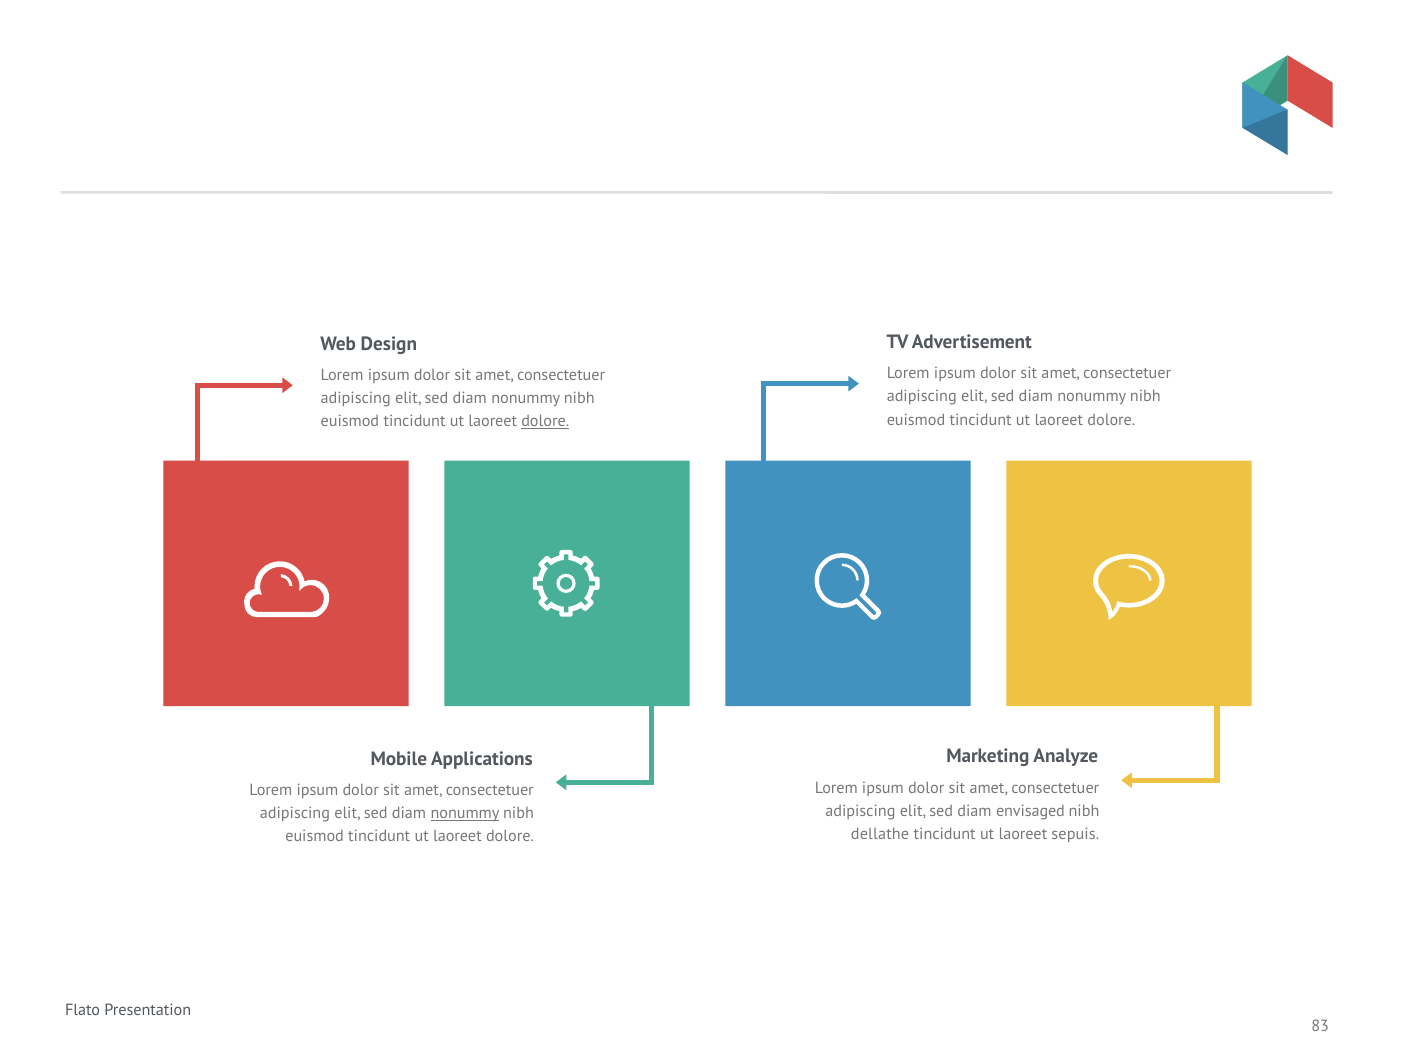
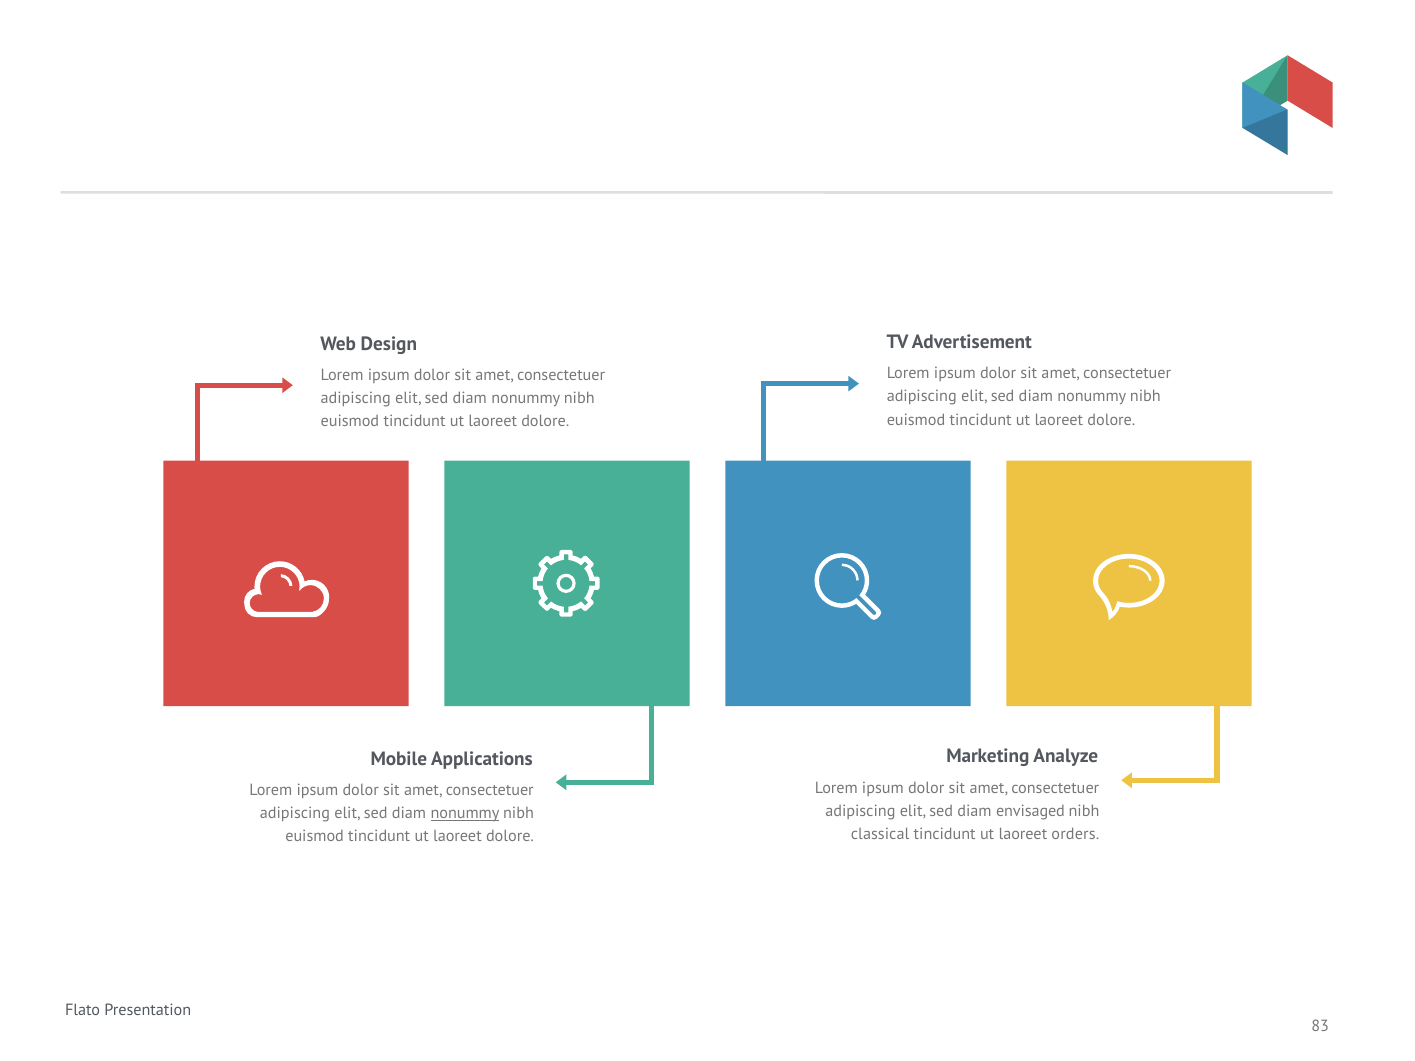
dolore at (545, 422) underline: present -> none
dellathe: dellathe -> classical
sepuis: sepuis -> orders
